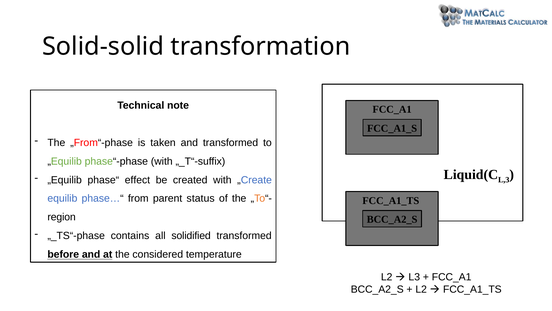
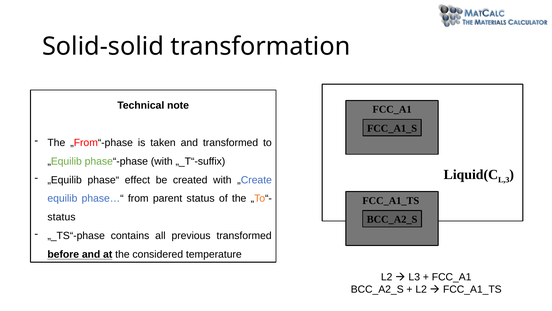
region at (62, 217): region -> status
solidified: solidified -> previous
